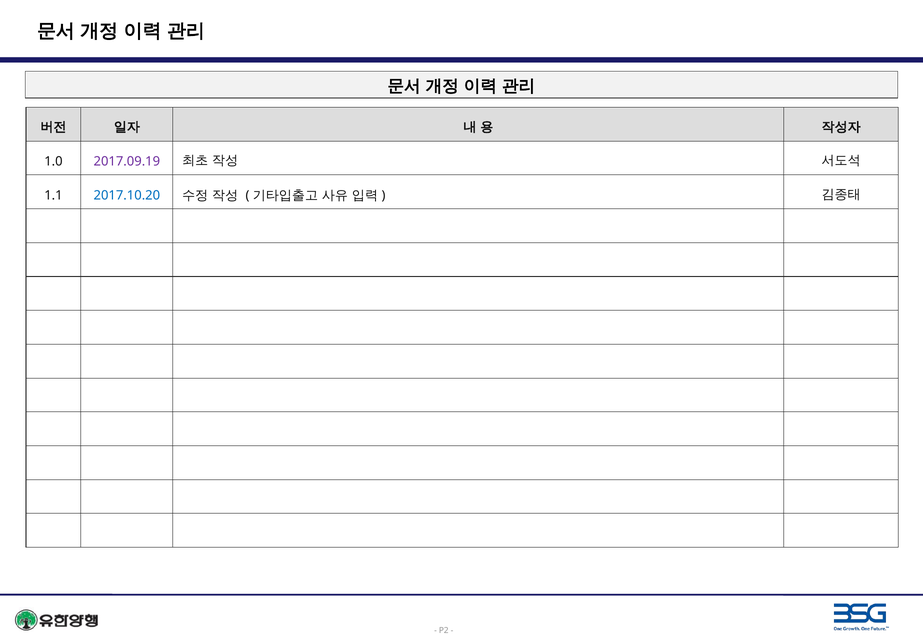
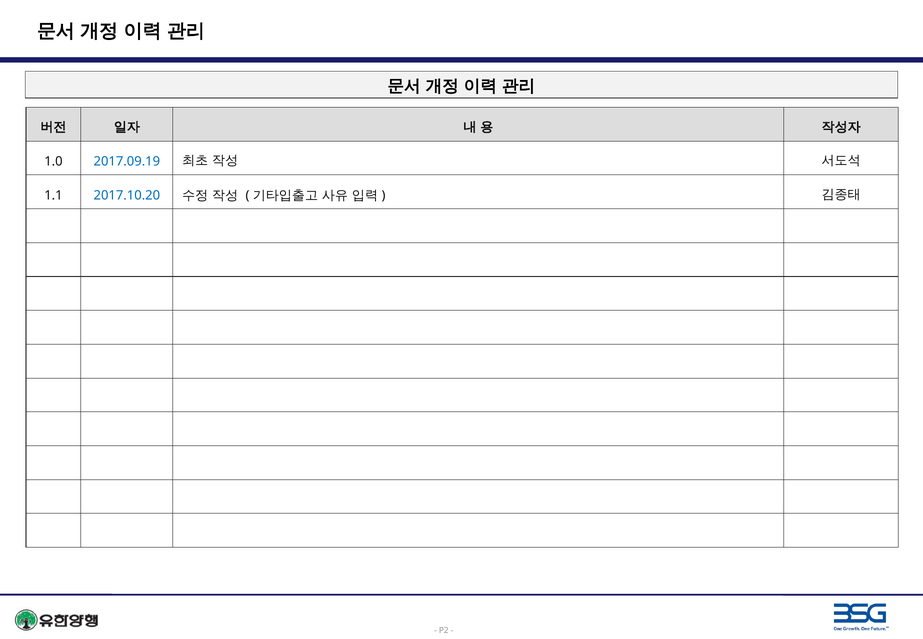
2017.09.19 colour: purple -> blue
